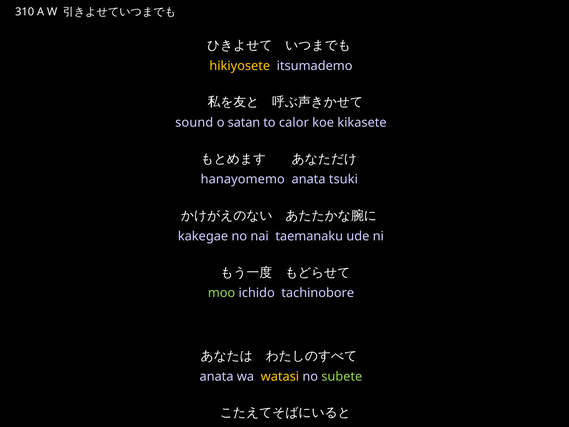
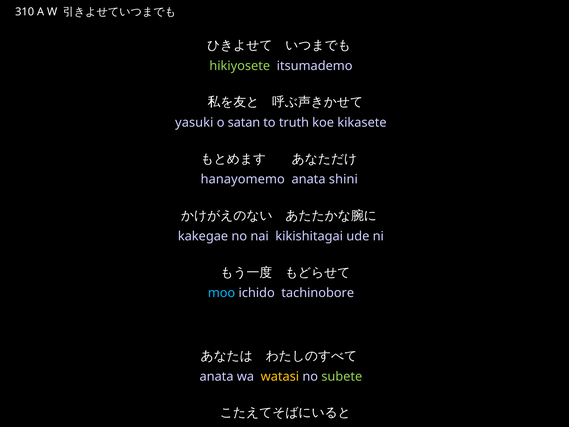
hikiyosete colour: yellow -> light green
sound: sound -> yasuki
calor: calor -> truth
tsuki: tsuki -> shini
taemanaku: taemanaku -> kikishitagai
moo colour: light green -> light blue
